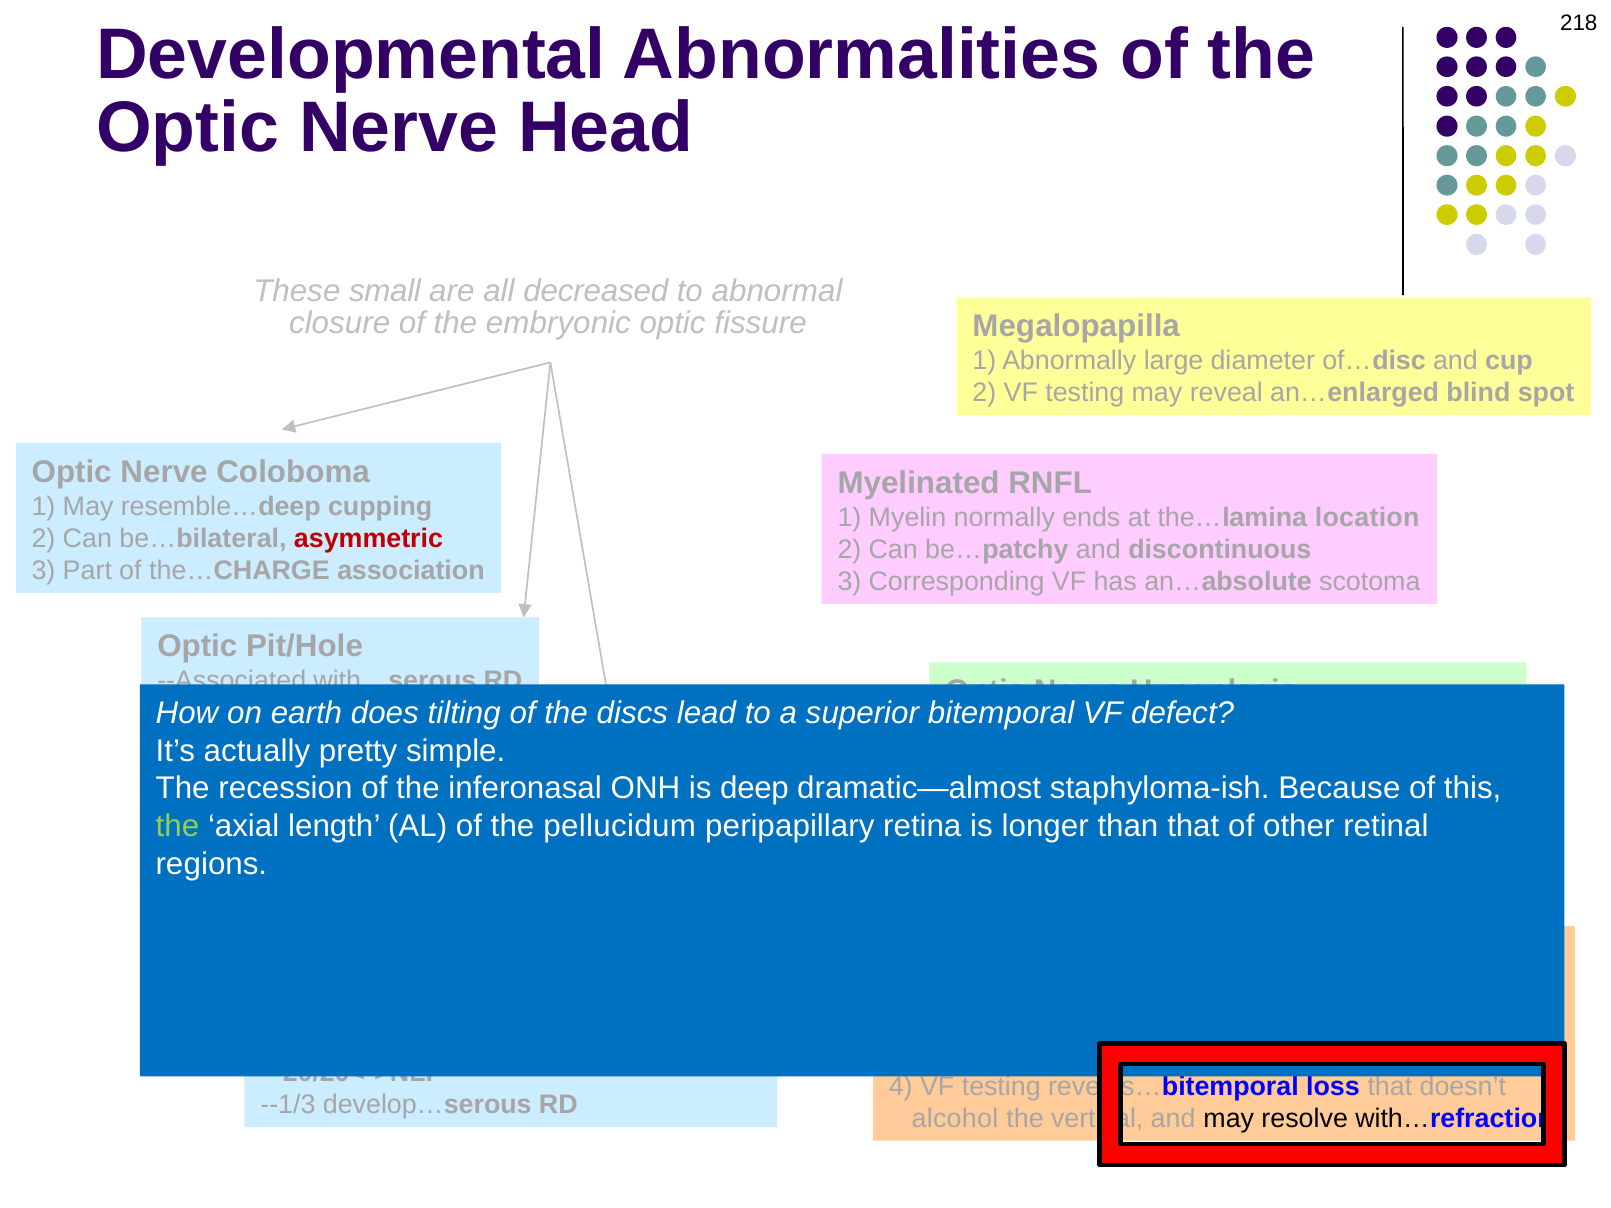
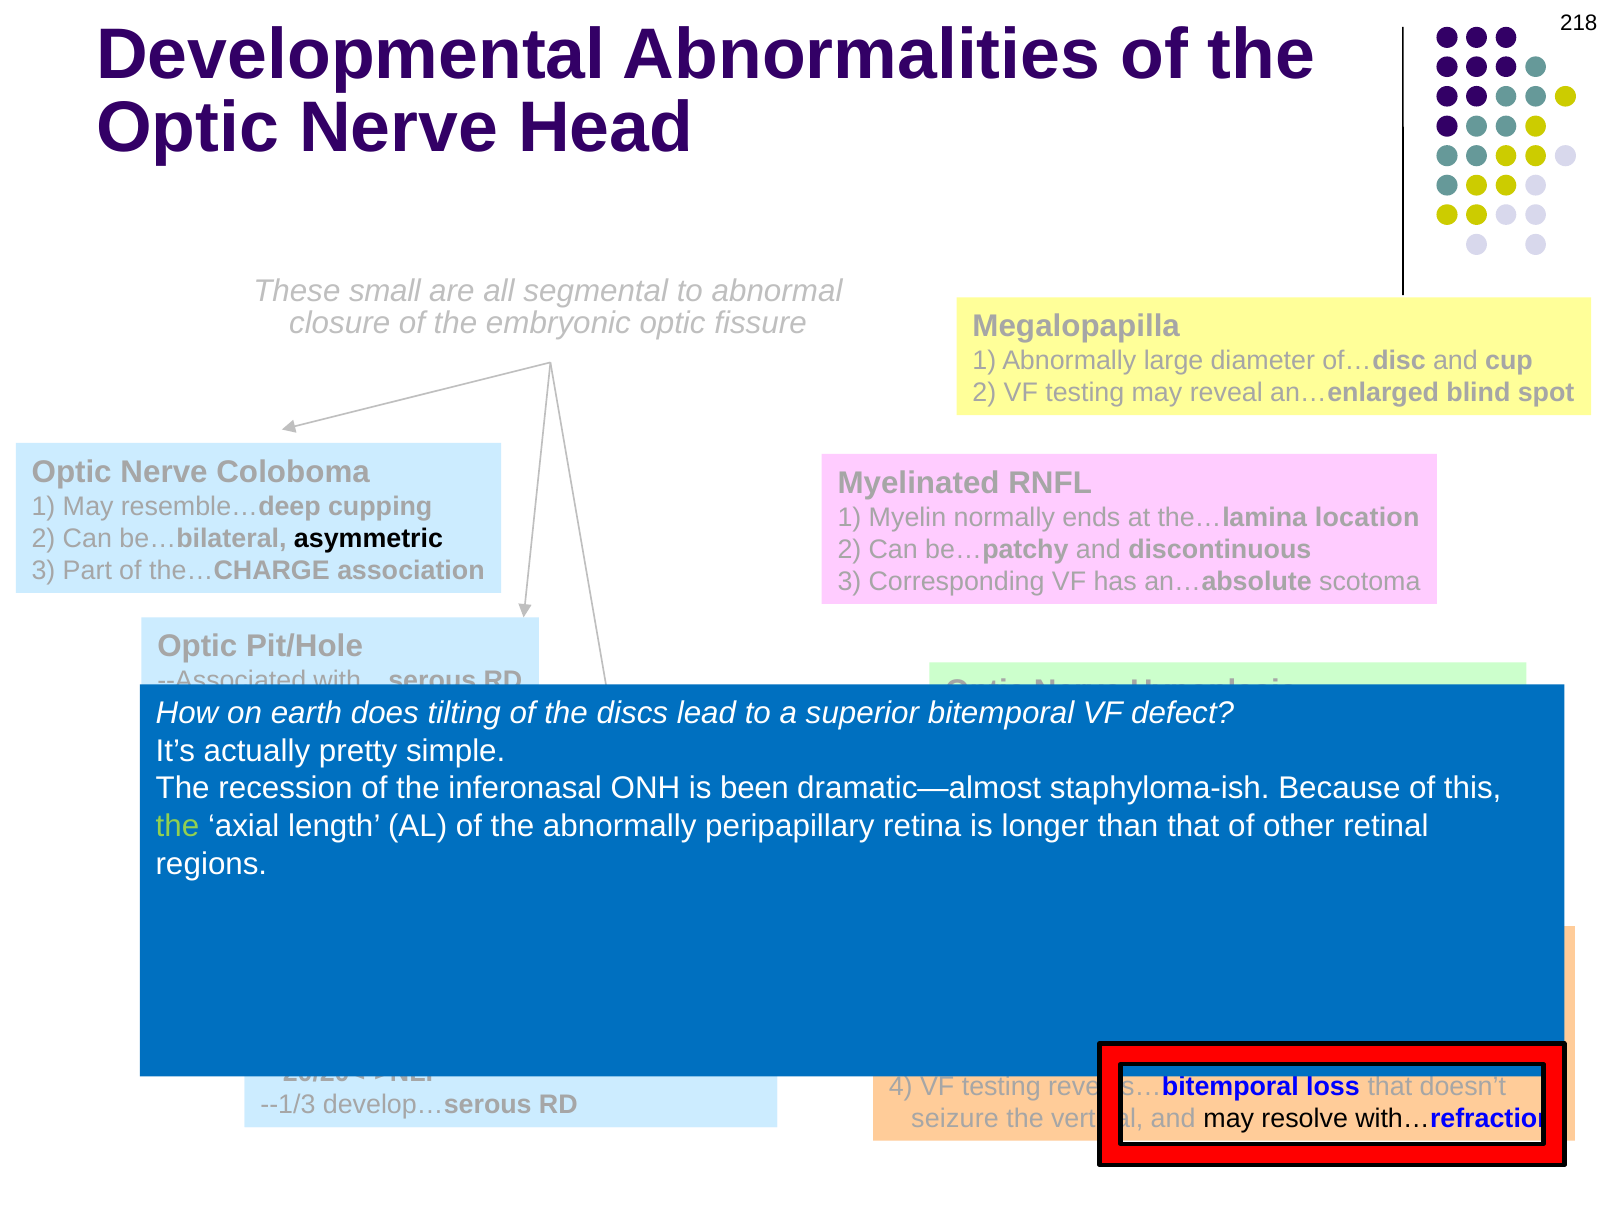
decreased: decreased -> segmental
asymmetric colour: red -> black
deep: deep -> been
the pellucidum: pellucidum -> abnormally
alcohol: alcohol -> seizure
